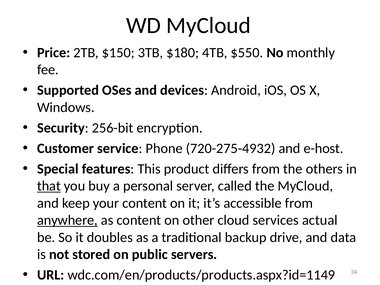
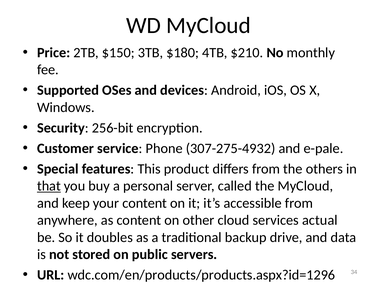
$550: $550 -> $210
720-275-4932: 720-275-4932 -> 307-275-4932
e-host: e-host -> e-pale
anywhere underline: present -> none
wdc.com/en/products/products.aspx?id=1149: wdc.com/en/products/products.aspx?id=1149 -> wdc.com/en/products/products.aspx?id=1296
